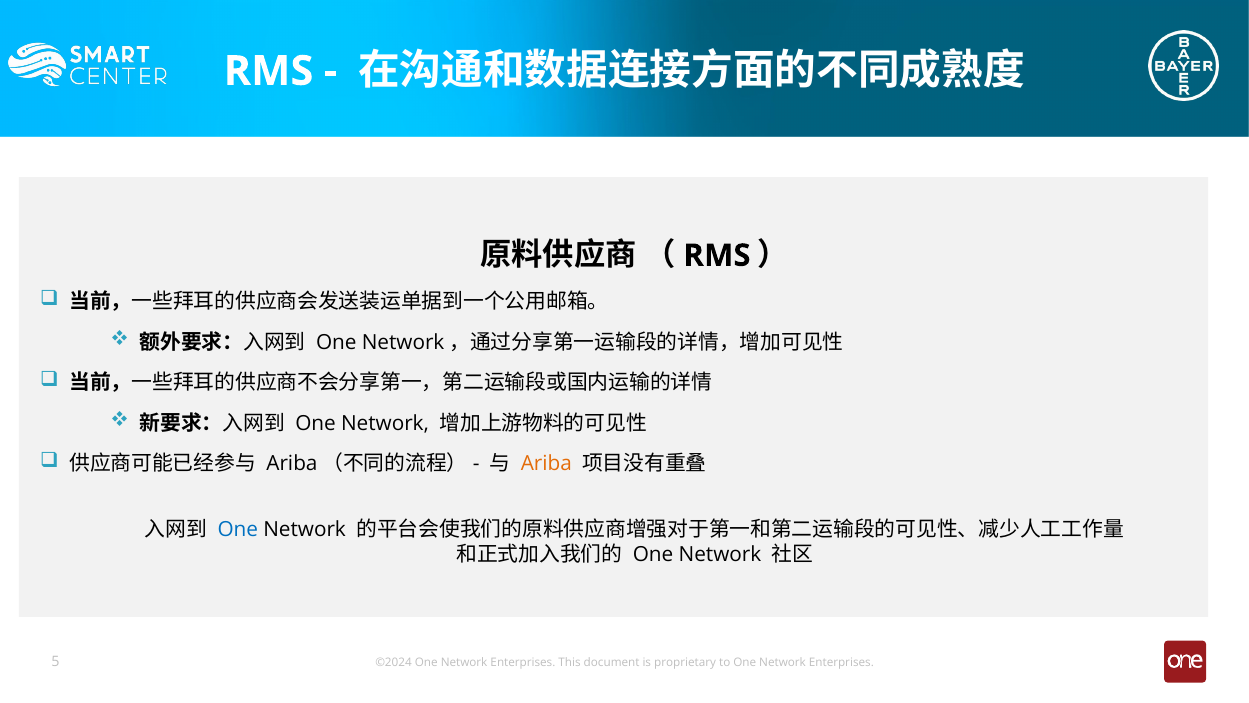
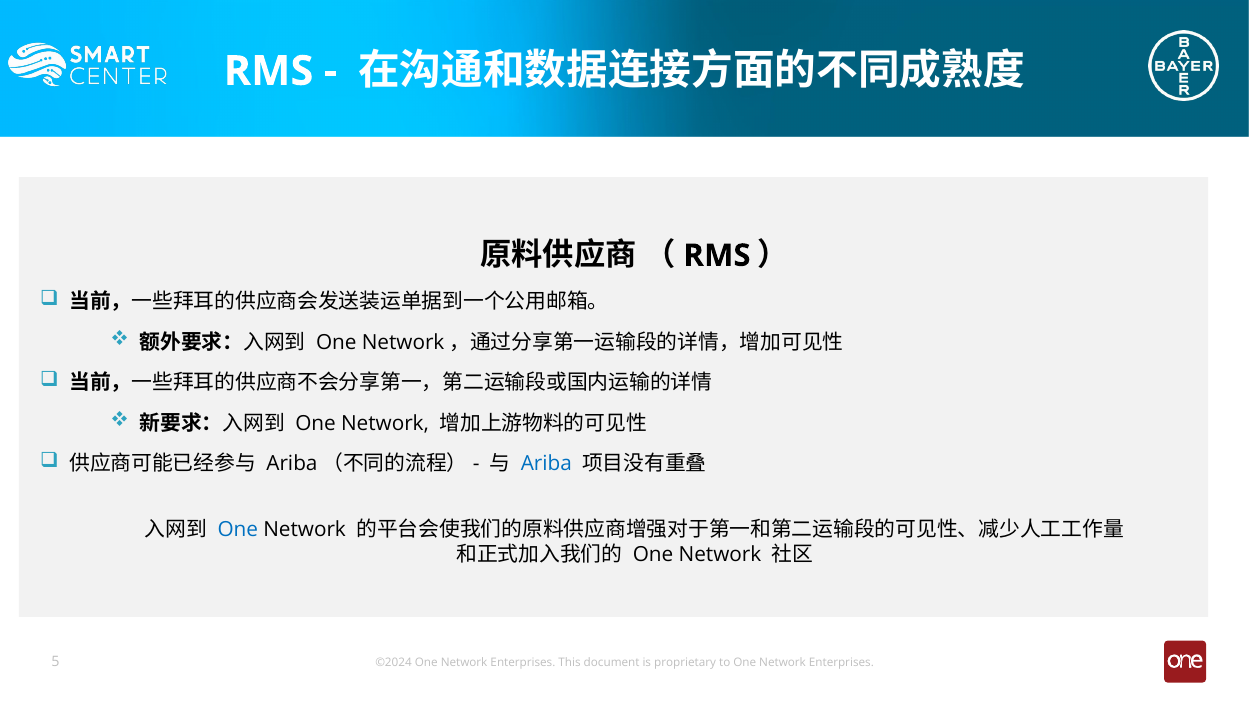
Ariba colour: orange -> blue
